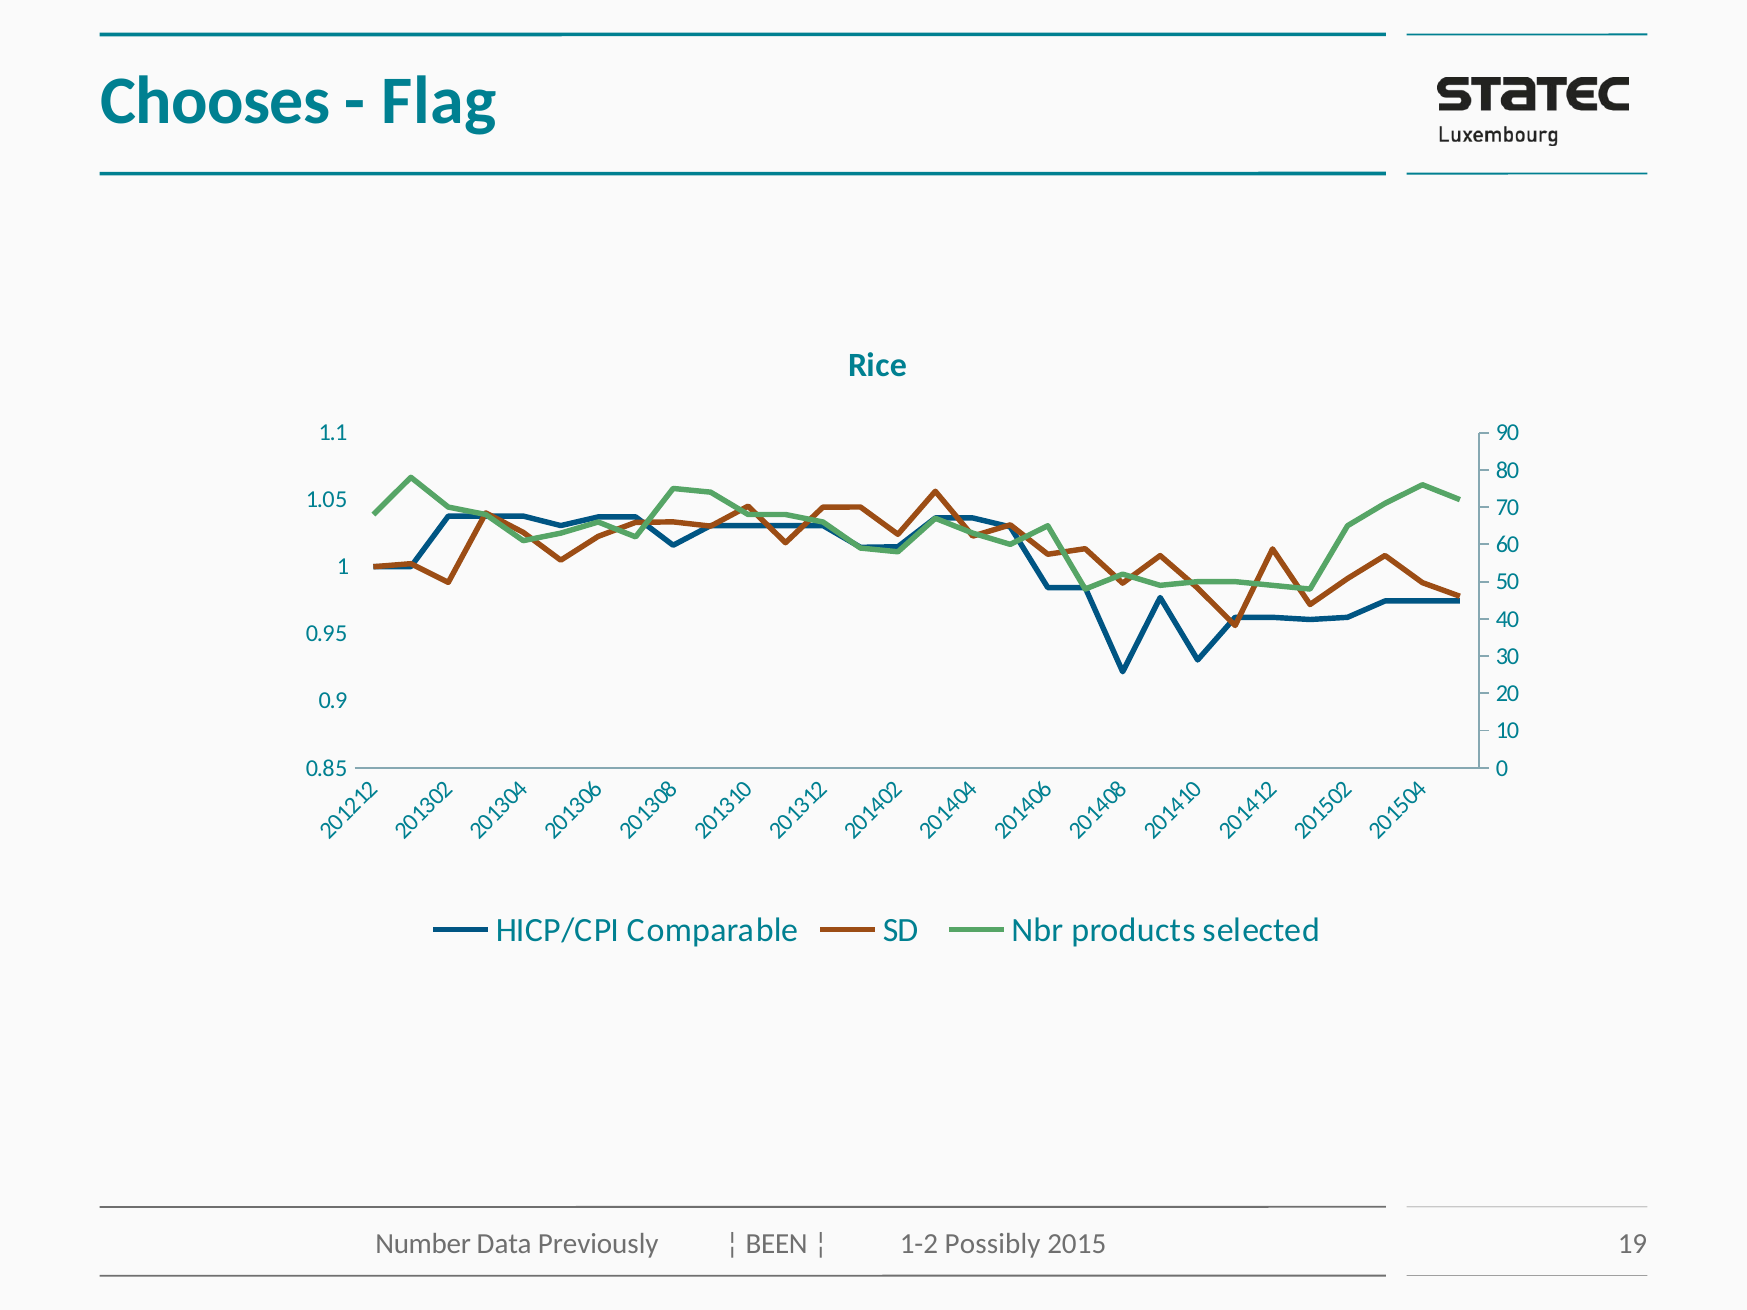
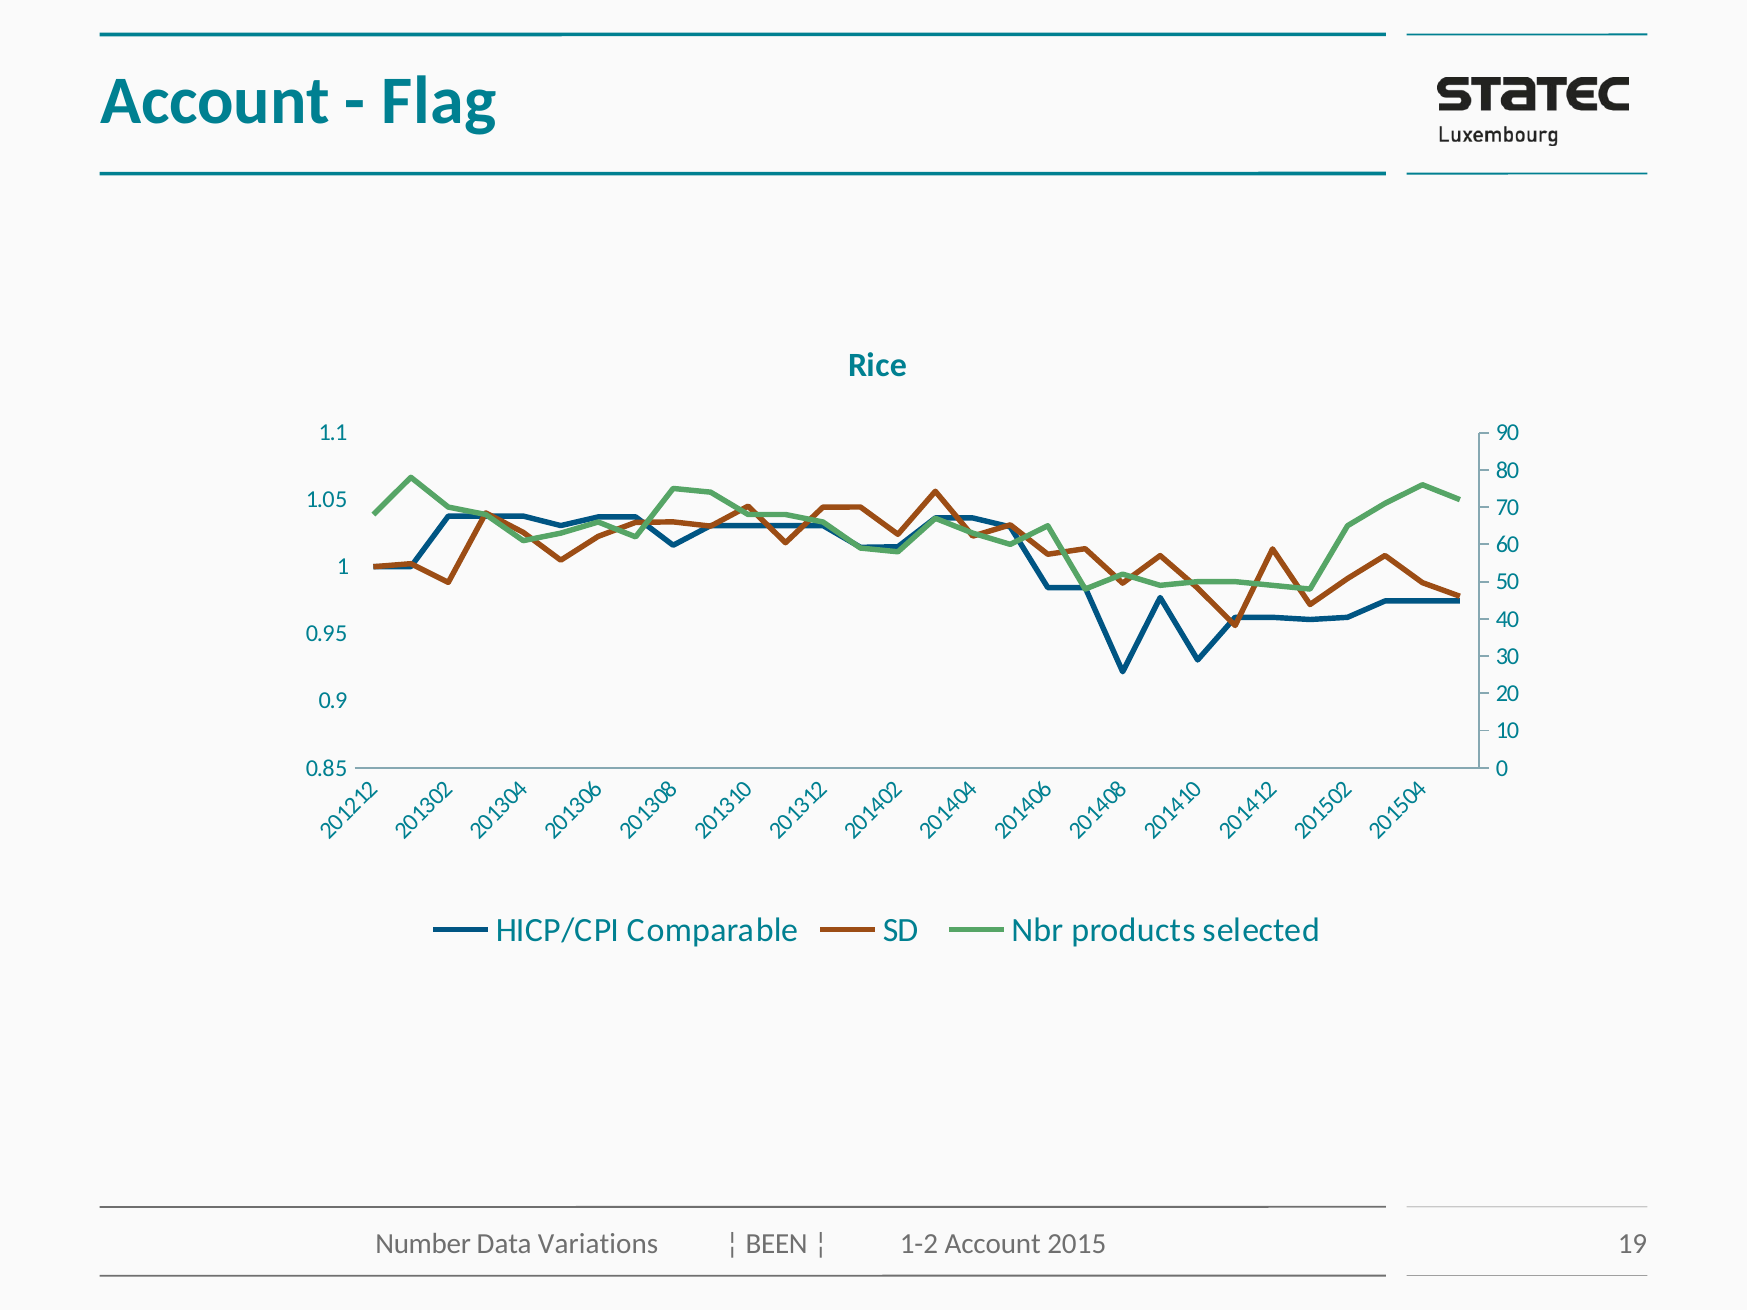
Chooses at (215, 101): Chooses -> Account
Previously: Previously -> Variations
1-2 Possibly: Possibly -> Account
